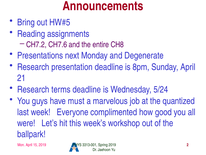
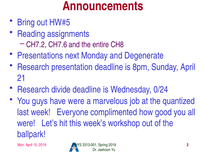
terms: terms -> divide
5/24: 5/24 -> 0/24
have must: must -> were
